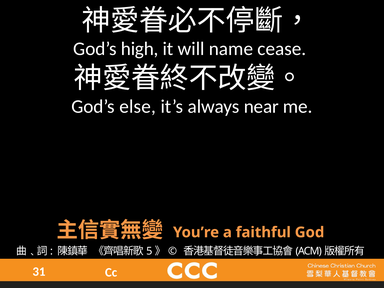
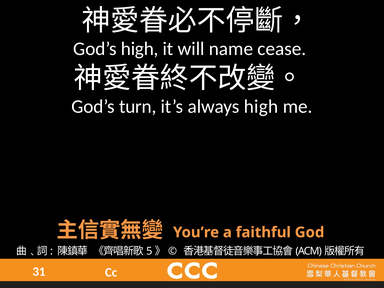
else: else -> turn
always near: near -> high
